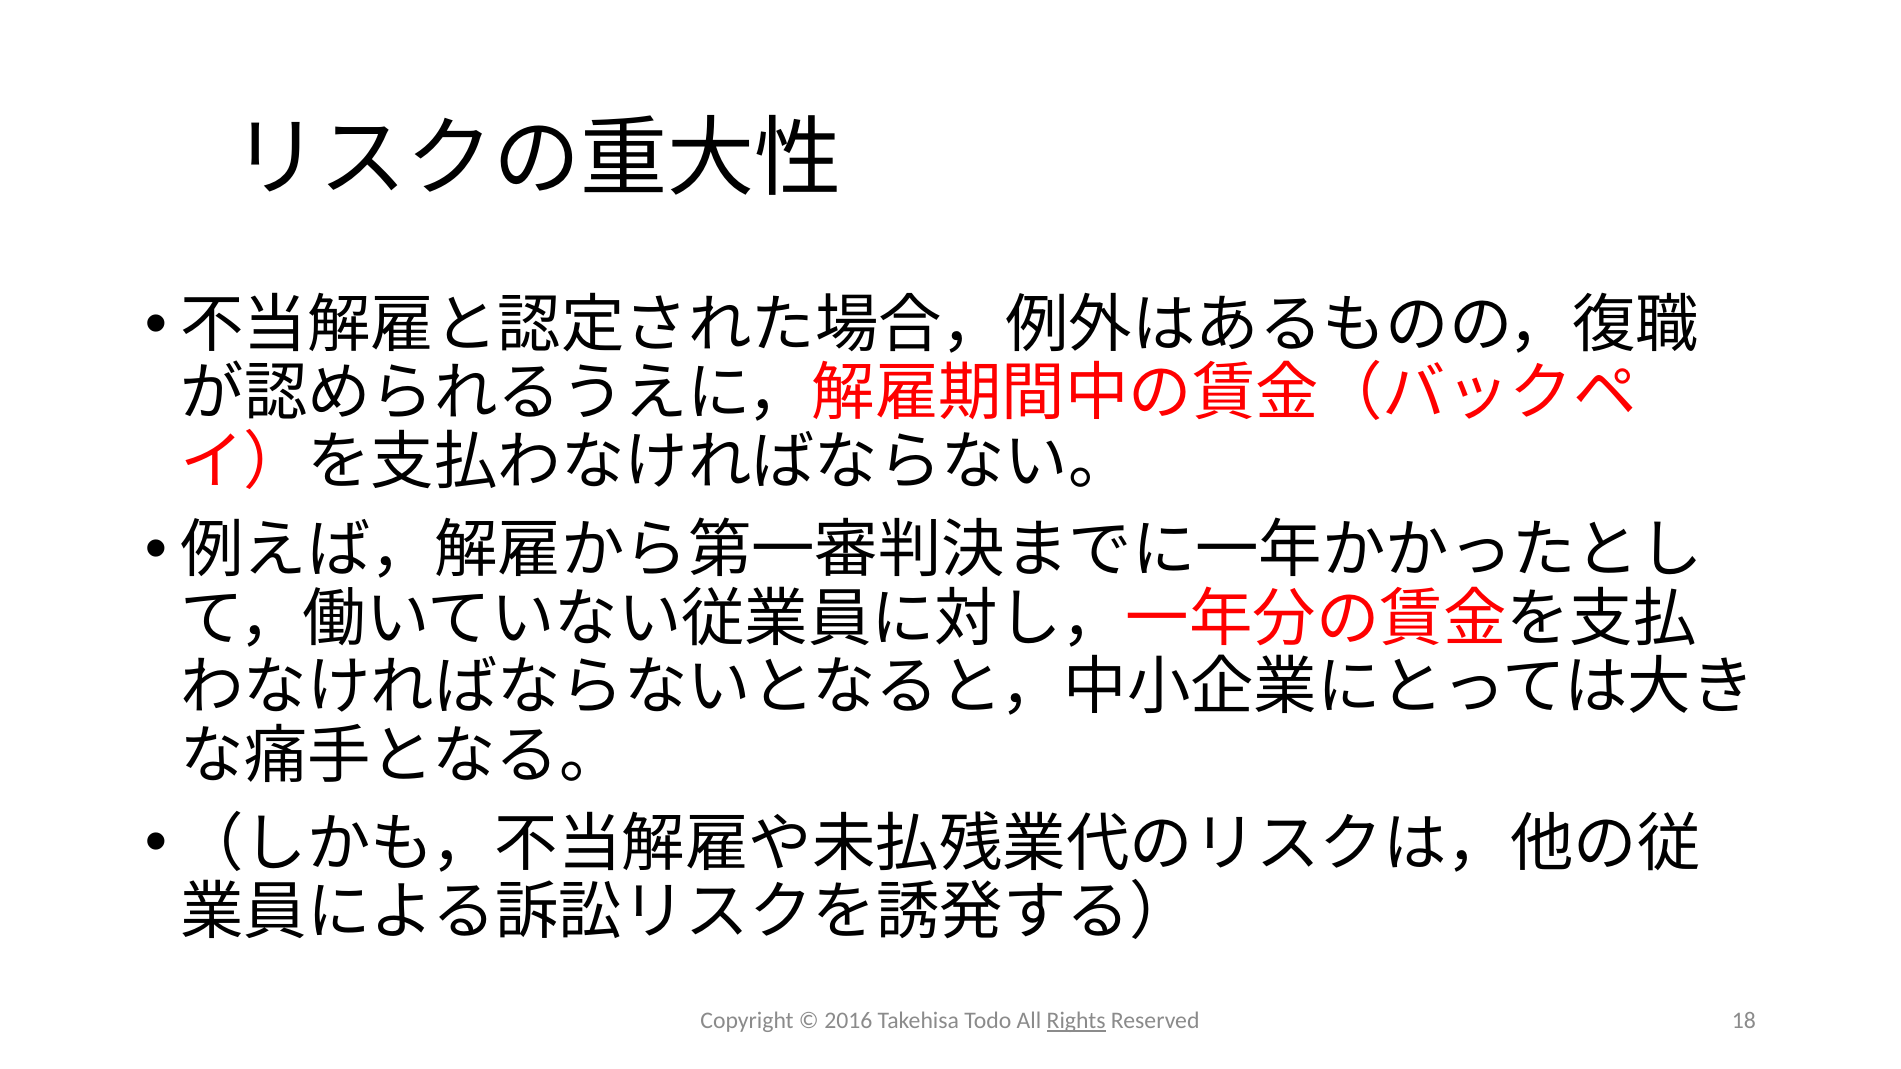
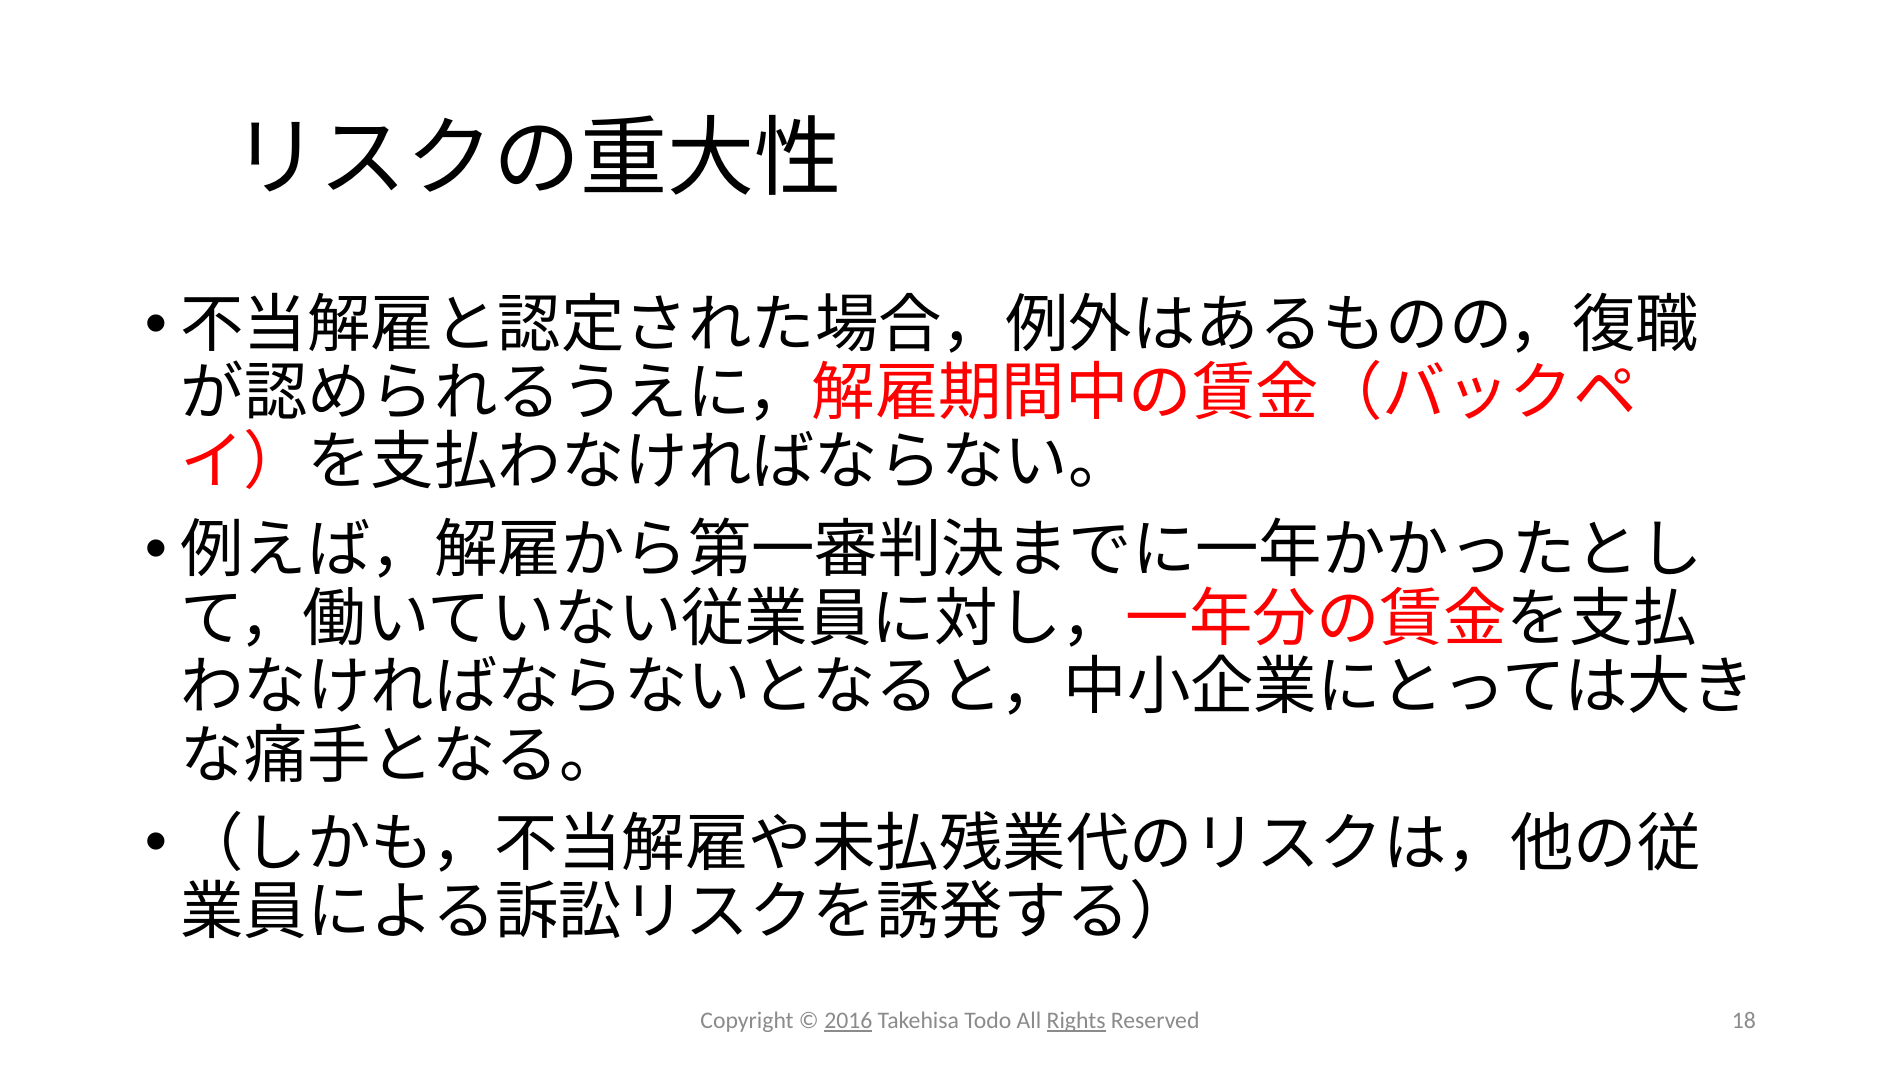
2016 underline: none -> present
